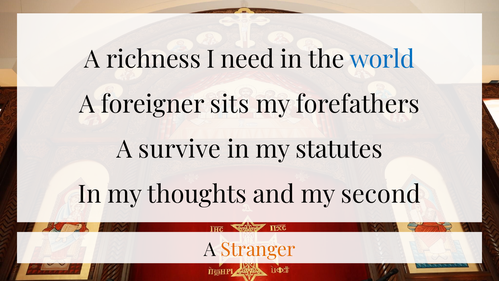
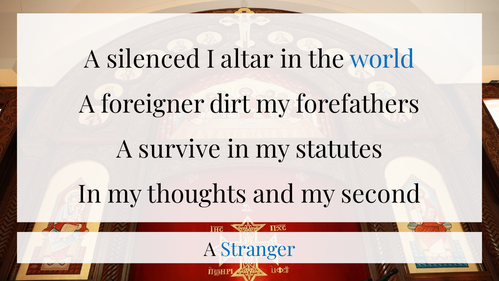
richness: richness -> silenced
need: need -> altar
sits: sits -> dirt
Stranger colour: orange -> blue
